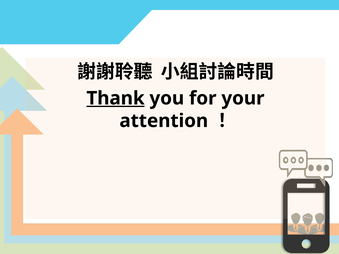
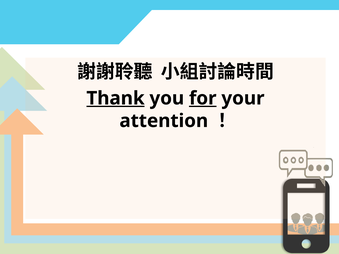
for underline: none -> present
